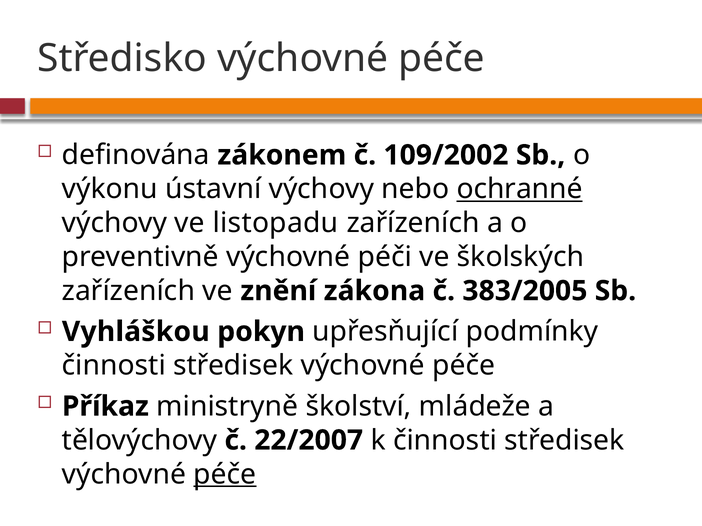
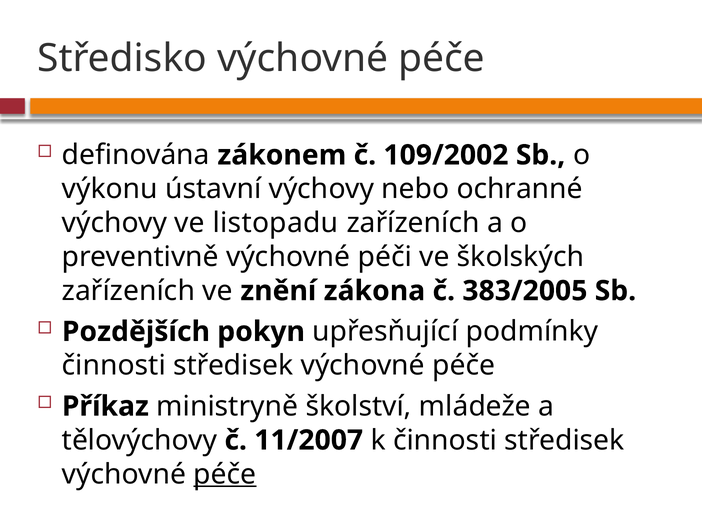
ochranné underline: present -> none
Vyhláškou: Vyhláškou -> Pozdějších
22/2007: 22/2007 -> 11/2007
